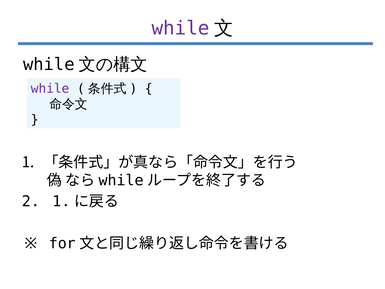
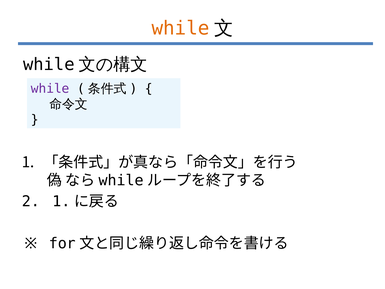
while at (181, 28) colour: purple -> orange
